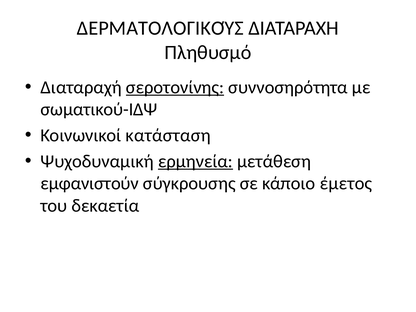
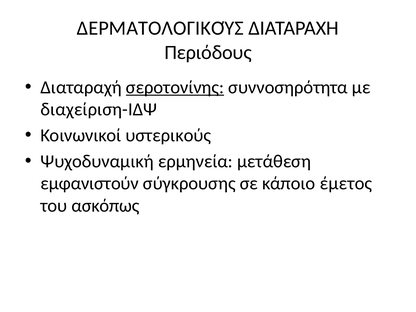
Πληθυσμό: Πληθυσμό -> Περιόδους
σωματικού-ΙΔΨ: σωματικού-ΙΔΨ -> διαχείριση-ΙΔΨ
κατάσταση: κατάσταση -> υστερικούς
ερμηνεία underline: present -> none
δεκαετία: δεκαετία -> ασκόπως
